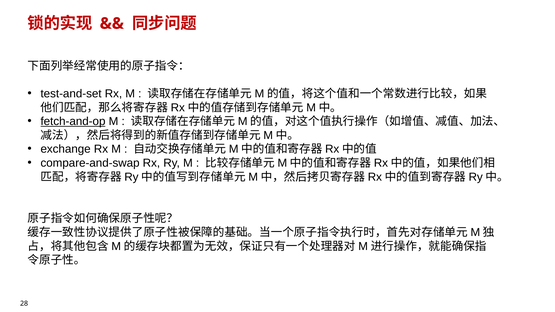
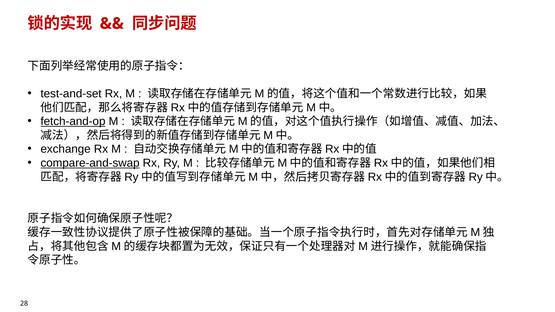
compare-and-swap underline: none -> present
